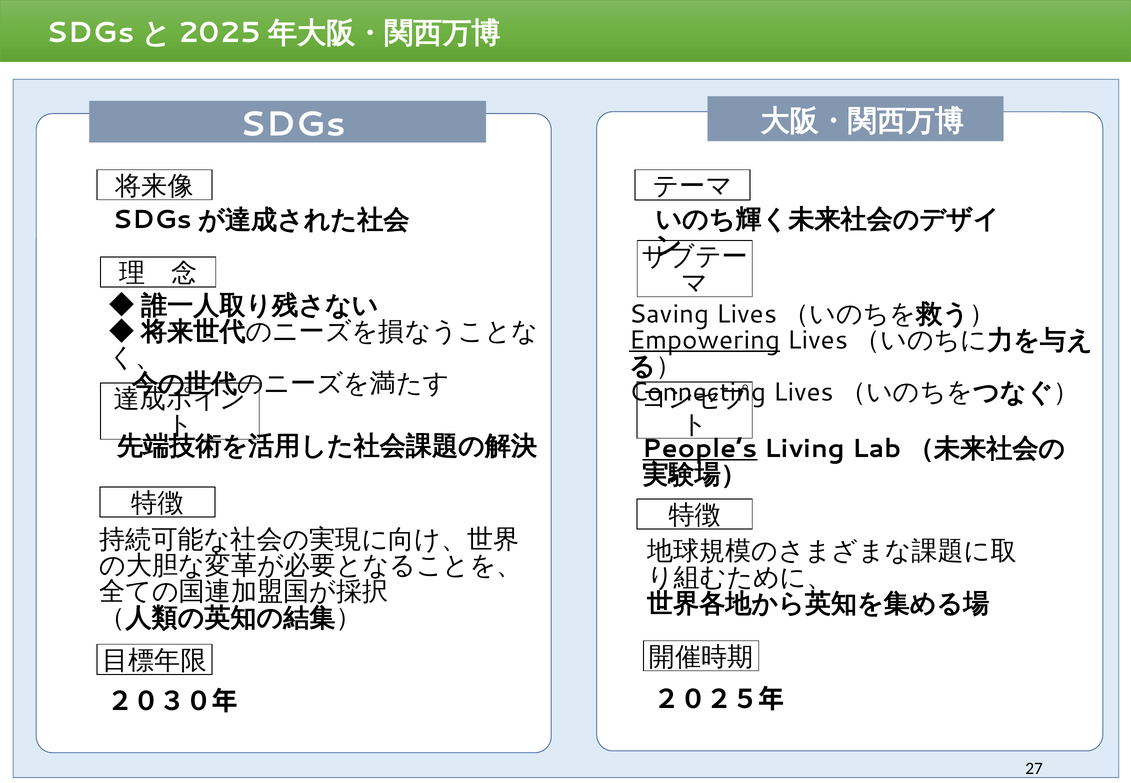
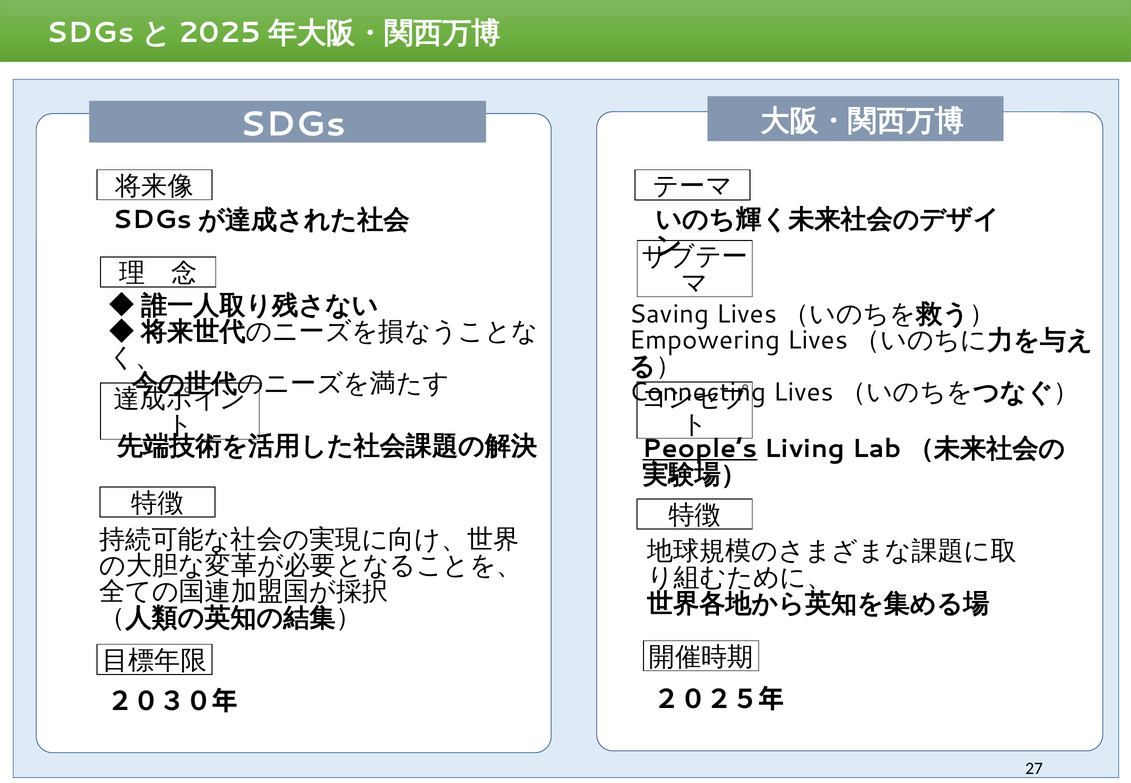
Empowering underline: present -> none
